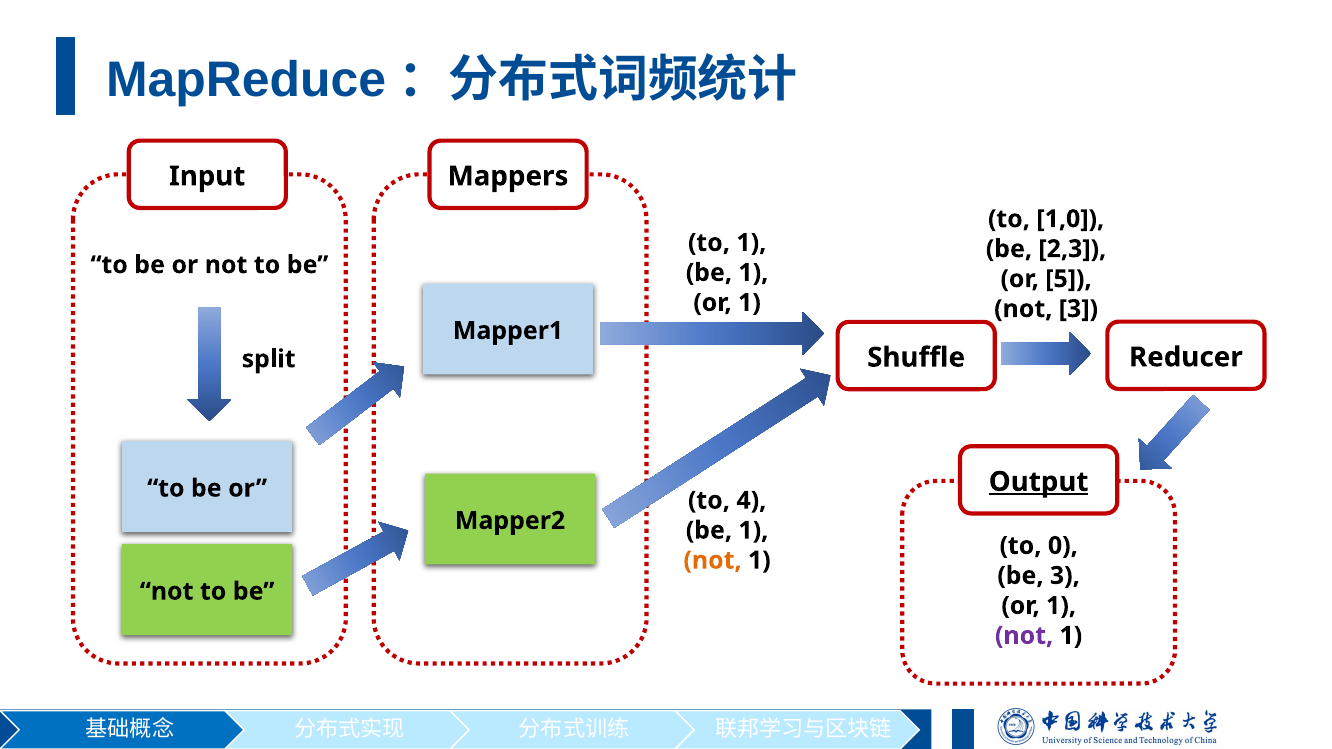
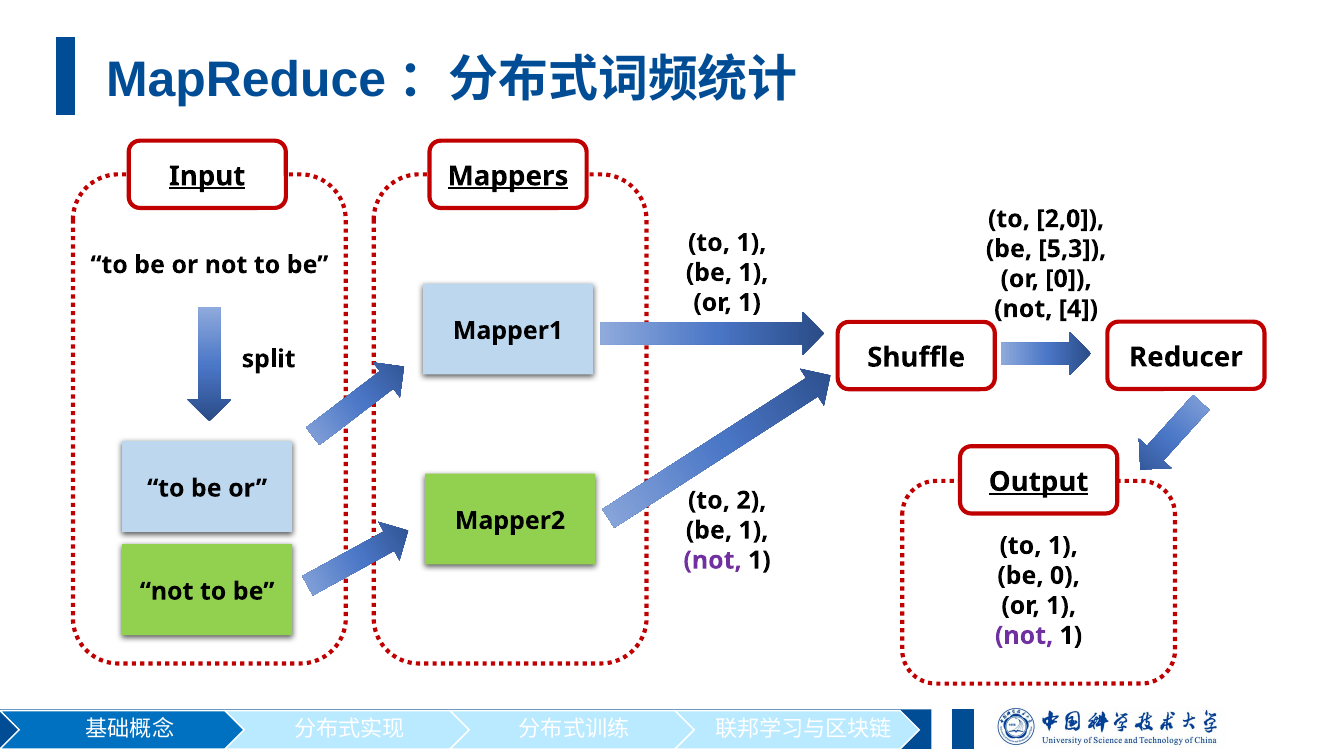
Input underline: none -> present
Mappers underline: none -> present
1,0: 1,0 -> 2,0
2,3: 2,3 -> 5,3
or 5: 5 -> 0
not 3: 3 -> 4
4: 4 -> 2
0 at (1063, 546): 0 -> 1
not at (713, 561) colour: orange -> purple
be 3: 3 -> 0
